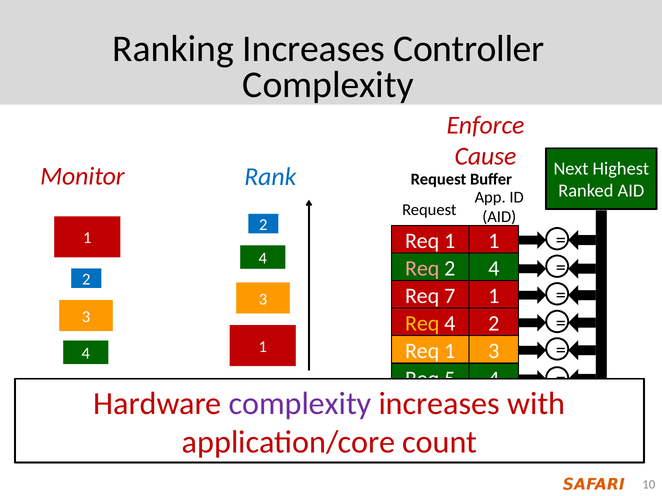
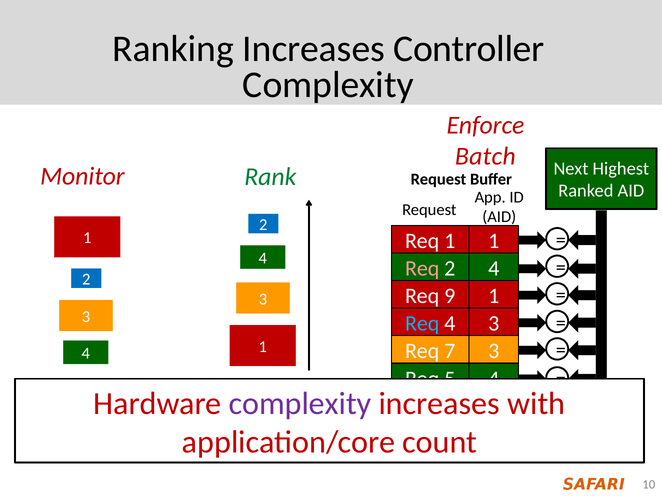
Cause: Cause -> Batch
Rank colour: blue -> green
7 at (450, 296): 7 -> 9
Req at (422, 324) colour: yellow -> light blue
2 at (494, 324): 2 -> 3
1 at (450, 351): 1 -> 7
